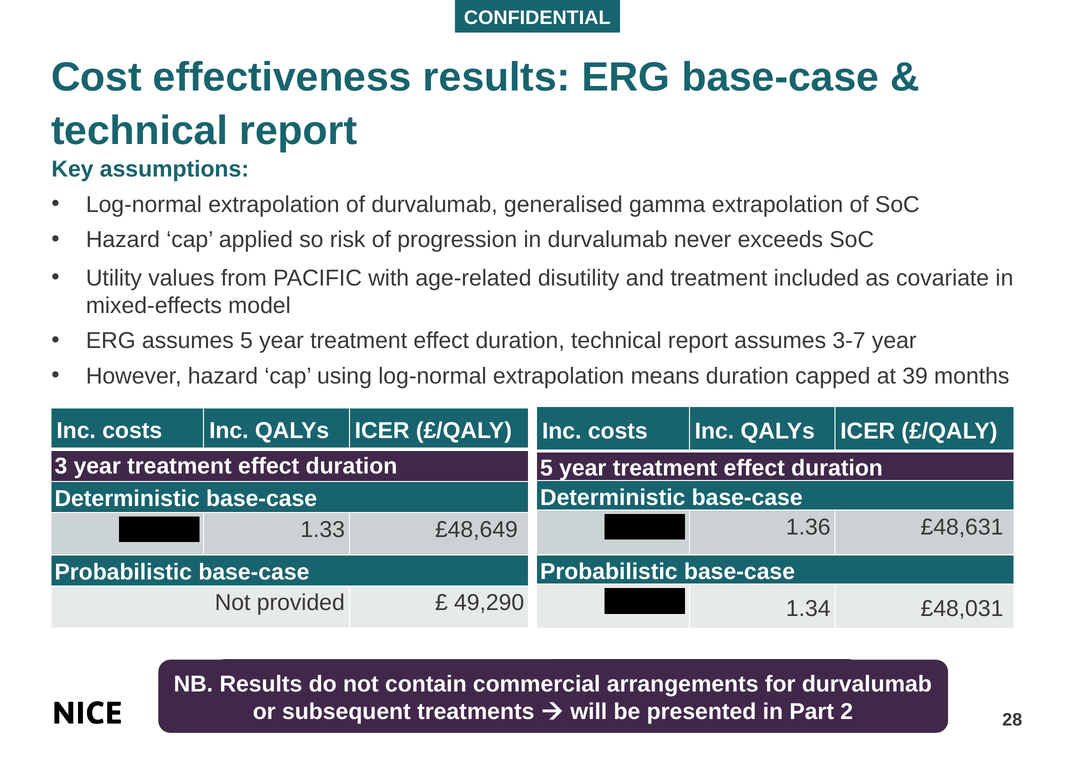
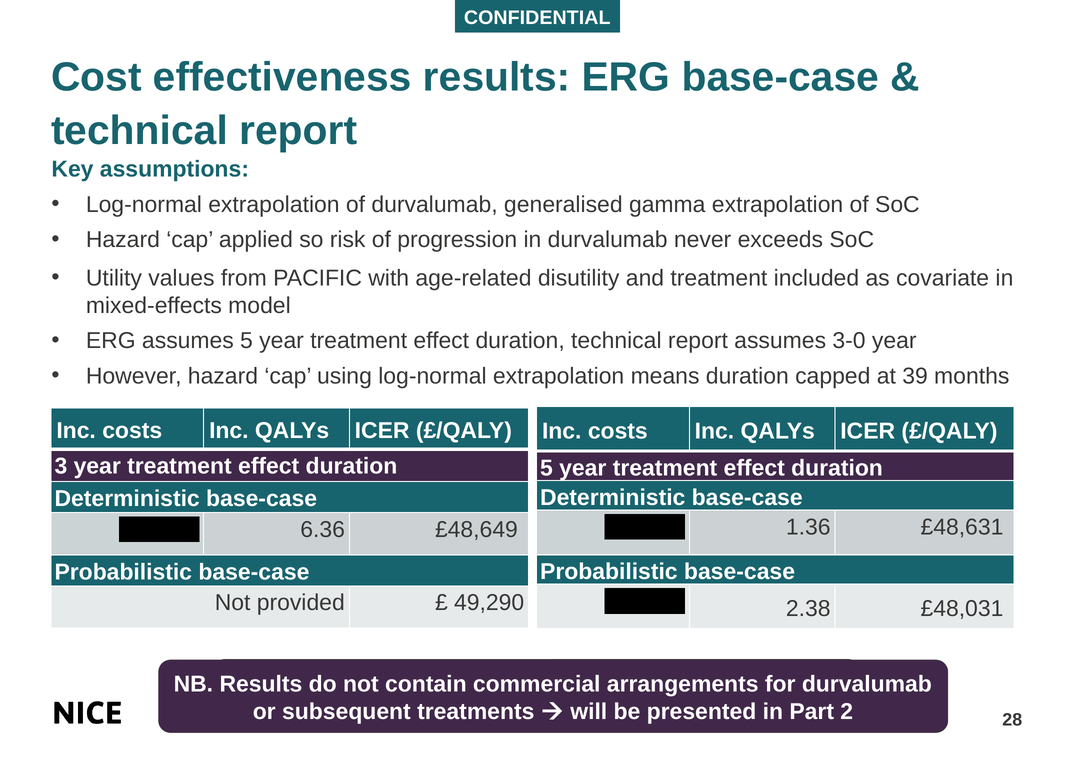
3-7: 3-7 -> 3-0
1.33: 1.33 -> 6.36
1.34: 1.34 -> 2.38
